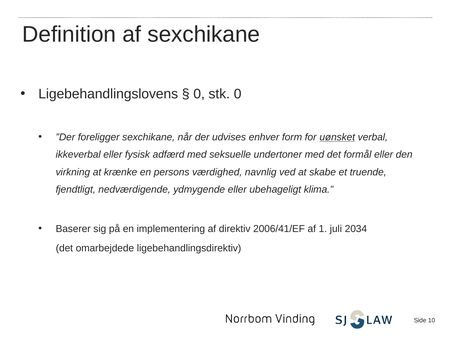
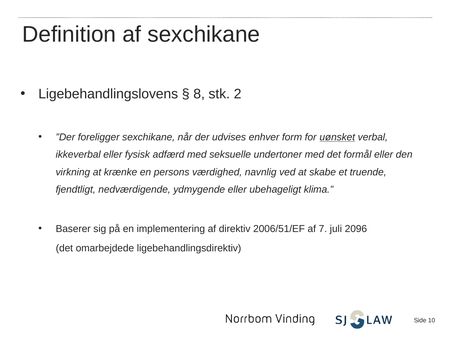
0 at (199, 94): 0 -> 8
stk 0: 0 -> 2
2006/41/EF: 2006/41/EF -> 2006/51/EF
1: 1 -> 7
2034: 2034 -> 2096
